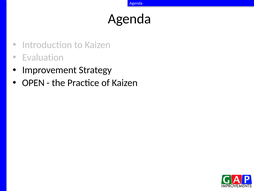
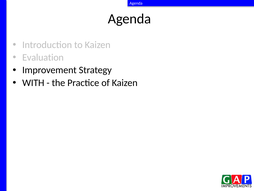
OPEN: OPEN -> WITH
